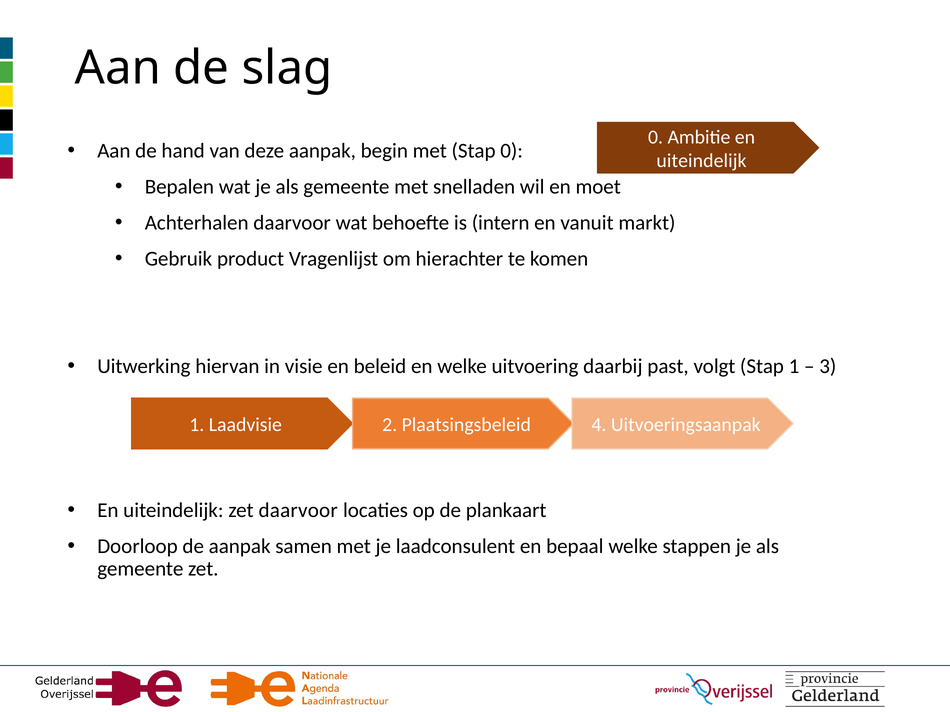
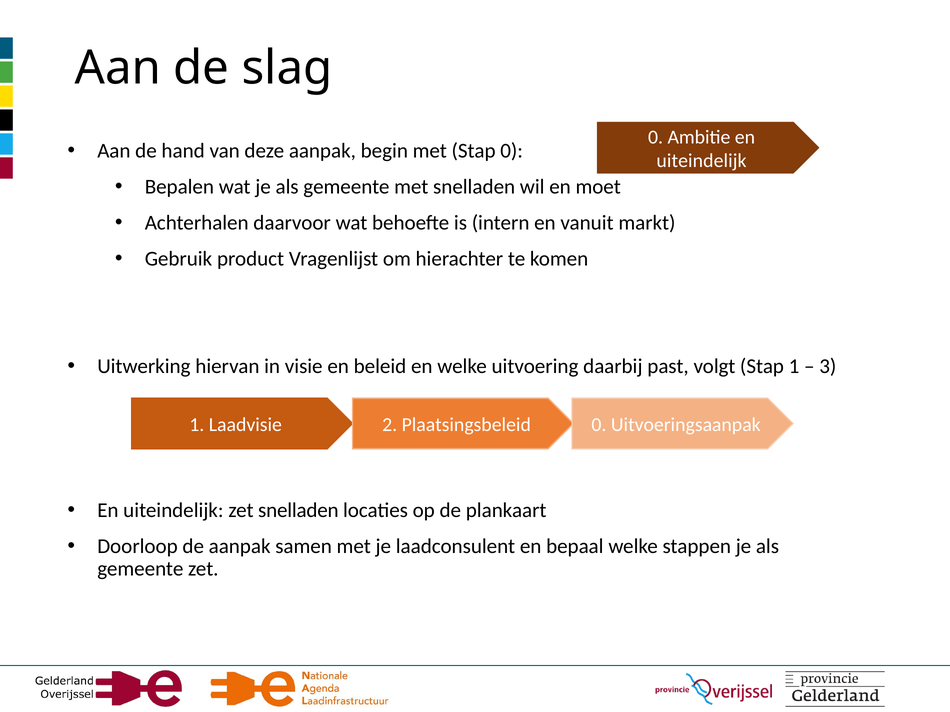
Plaatsingsbeleid 4: 4 -> 0
zet daarvoor: daarvoor -> snelladen
